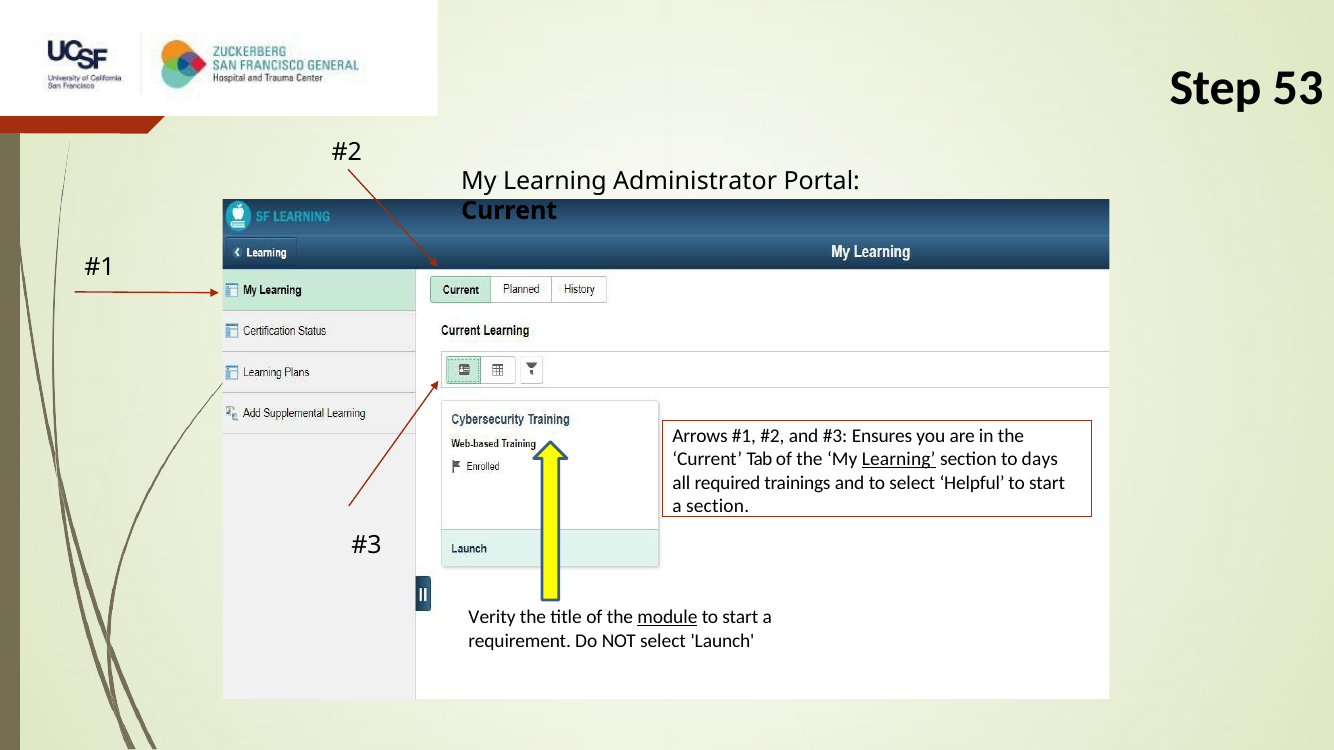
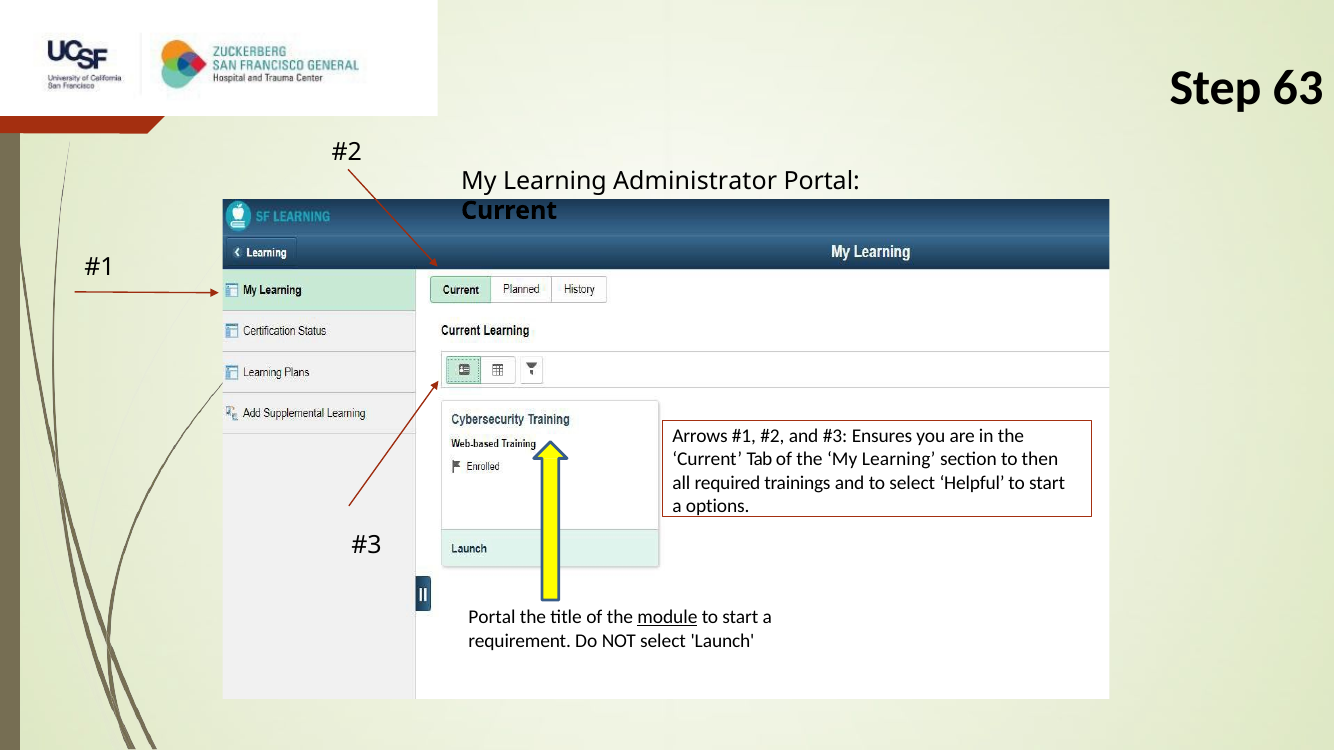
53: 53 -> 63
Learning at (899, 460) underline: present -> none
days: days -> then
a section: section -> options
Verity at (492, 618): Verity -> Portal
